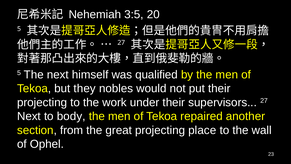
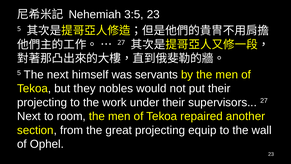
3:5 20: 20 -> 23
qualified: qualified -> servants
body: body -> room
place: place -> equip
